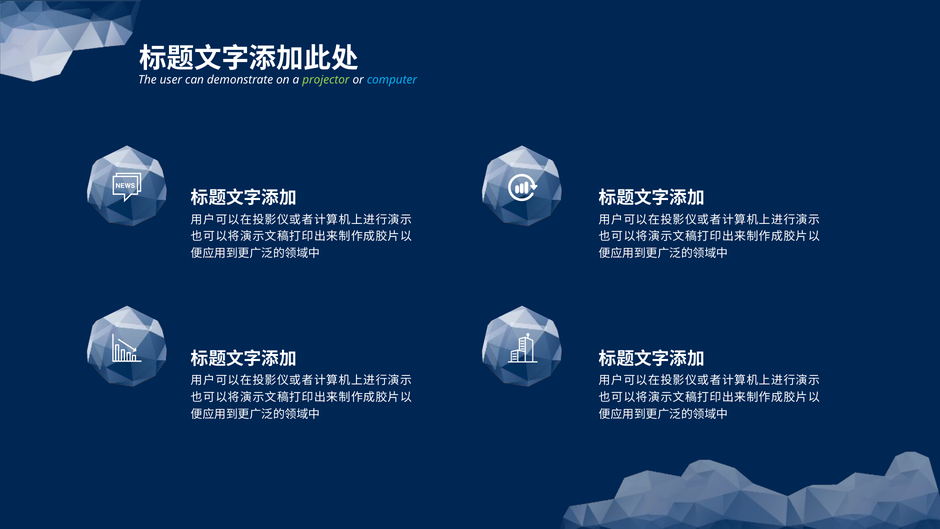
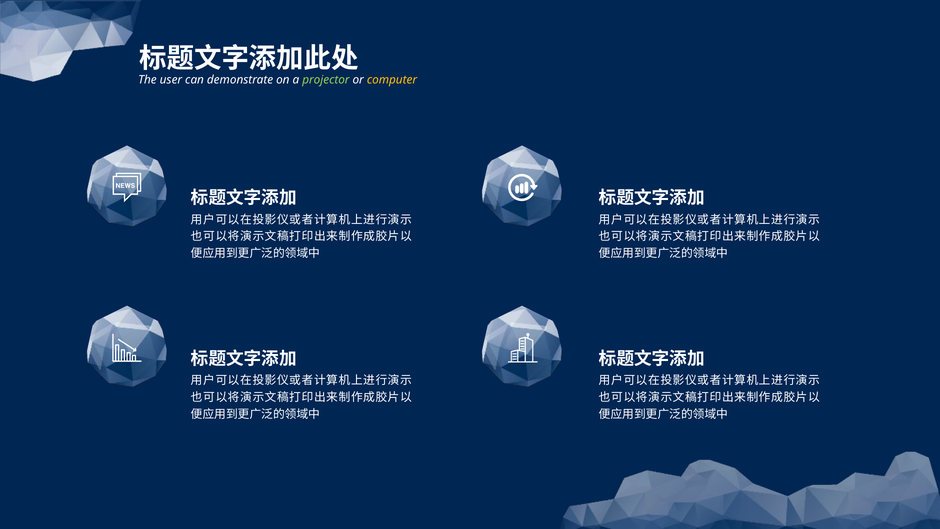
computer colour: light blue -> yellow
